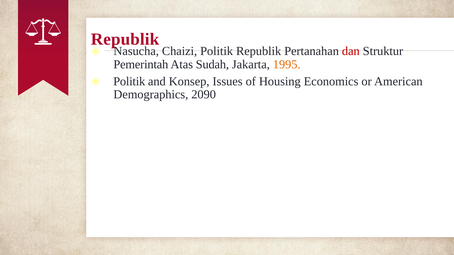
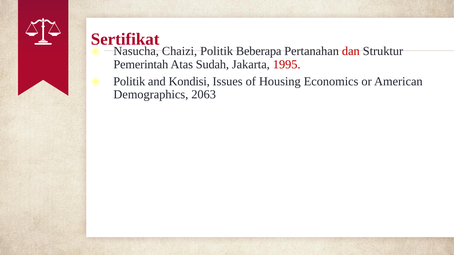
Republik at (125, 39): Republik -> Sertifikat
Politik Republik: Republik -> Beberapa
1995 colour: orange -> red
Konsep: Konsep -> Kondisi
2090: 2090 -> 2063
